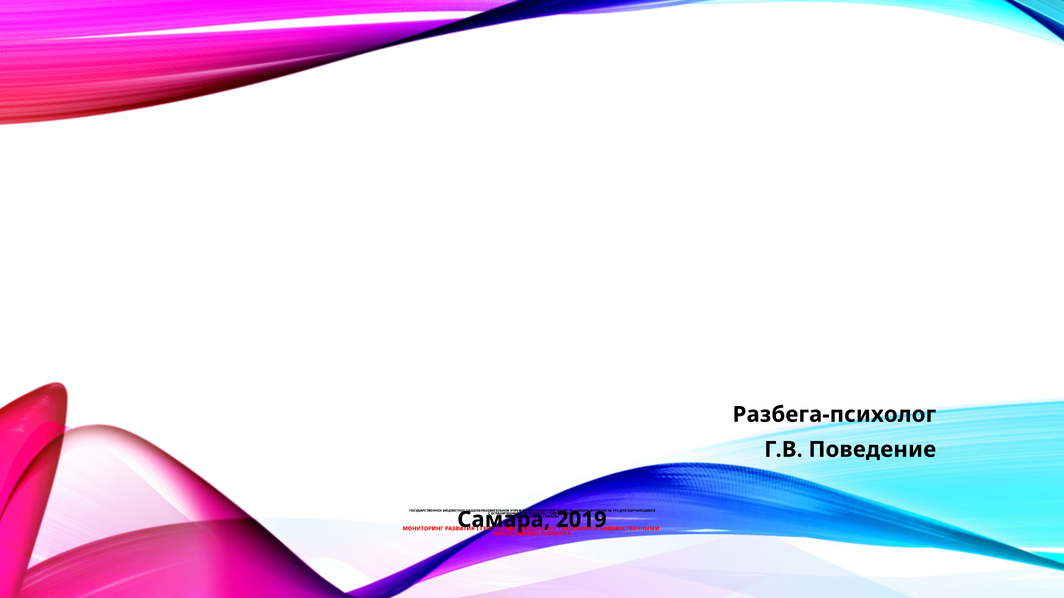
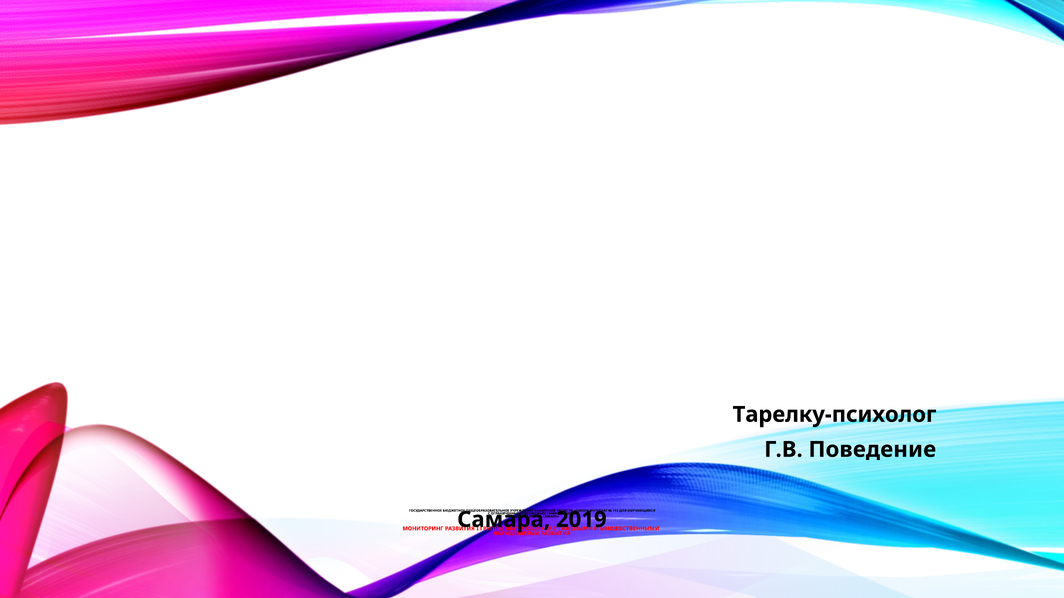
Разбега-психолог: Разбега-психолог -> Тарелку-психолог
